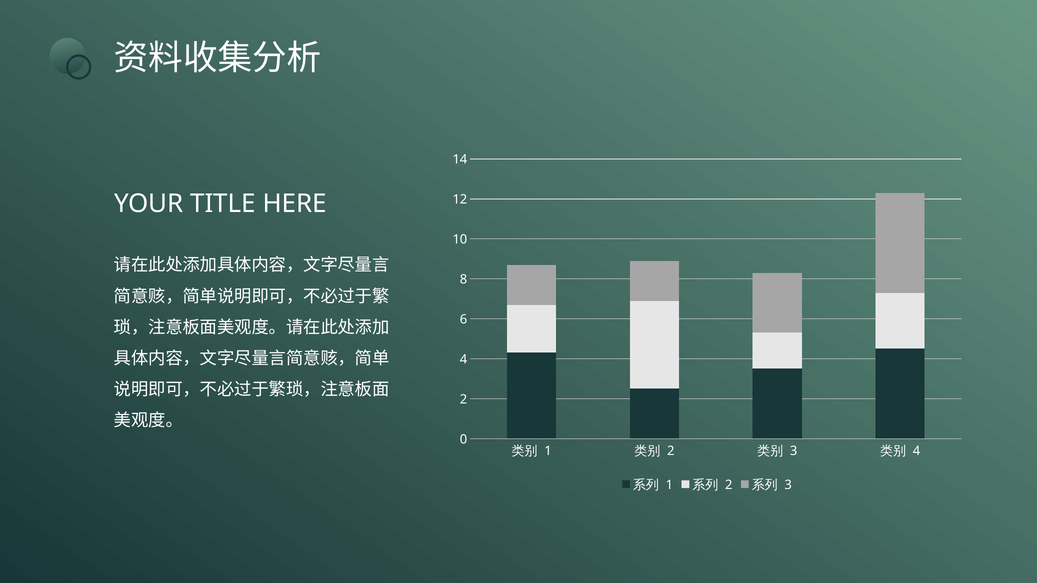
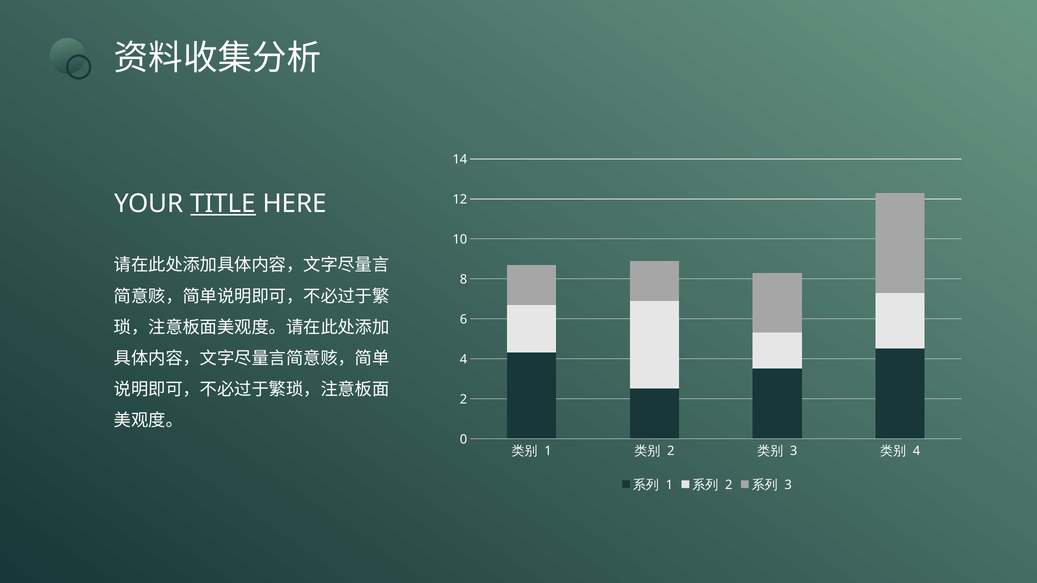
TITLE underline: none -> present
